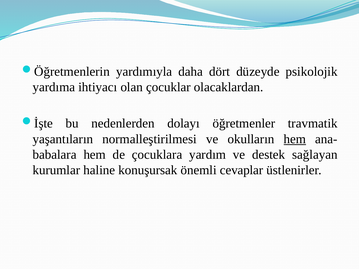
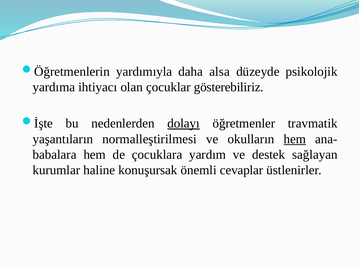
dört: dört -> alsa
olacaklardan: olacaklardan -> gösterebiliriz
dolayı underline: none -> present
